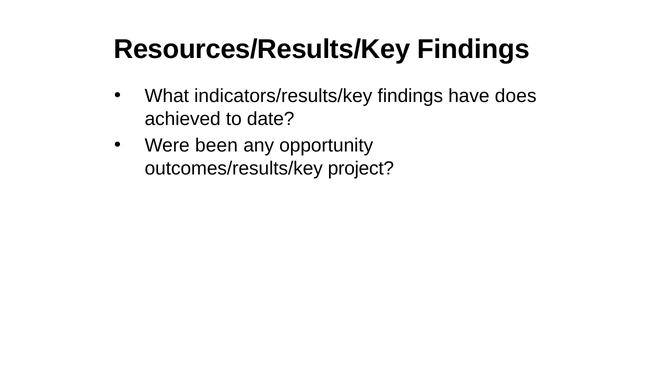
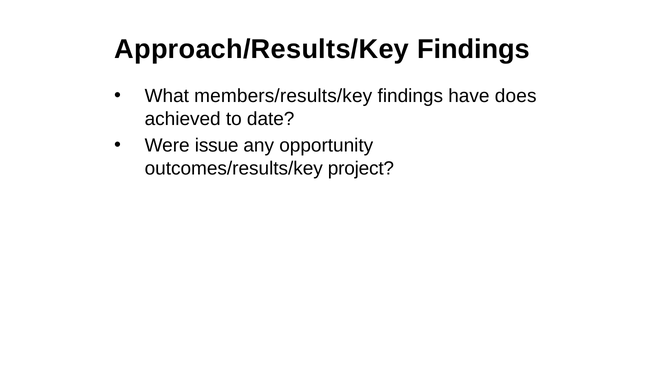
Resources/Results/Key: Resources/Results/Key -> Approach/Results/Key
indicators/results/key: indicators/results/key -> members/results/key
been: been -> issue
